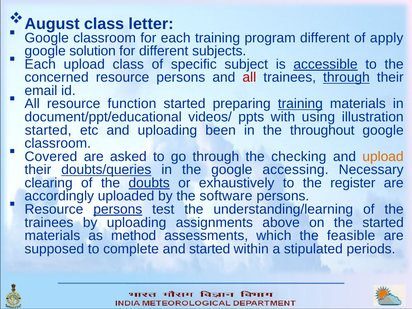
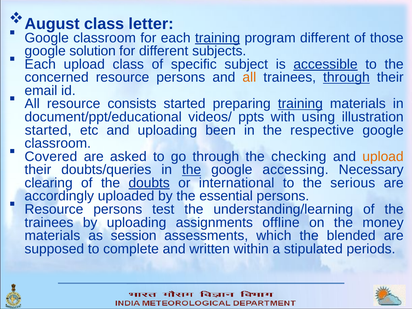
training at (218, 38) underline: none -> present
apply: apply -> those
all at (249, 77) colour: red -> orange
function: function -> consists
throughout: throughout -> respective
doubts/queries underline: present -> none
the at (192, 170) underline: none -> present
exhaustively: exhaustively -> international
register: register -> serious
software: software -> essential
persons at (118, 209) underline: present -> none
above: above -> offline
the started: started -> money
method: method -> session
feasible: feasible -> blended
and started: started -> written
